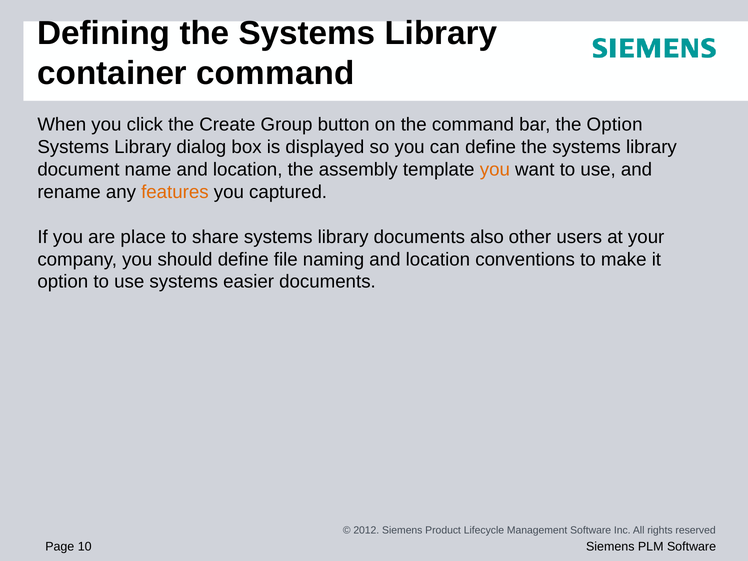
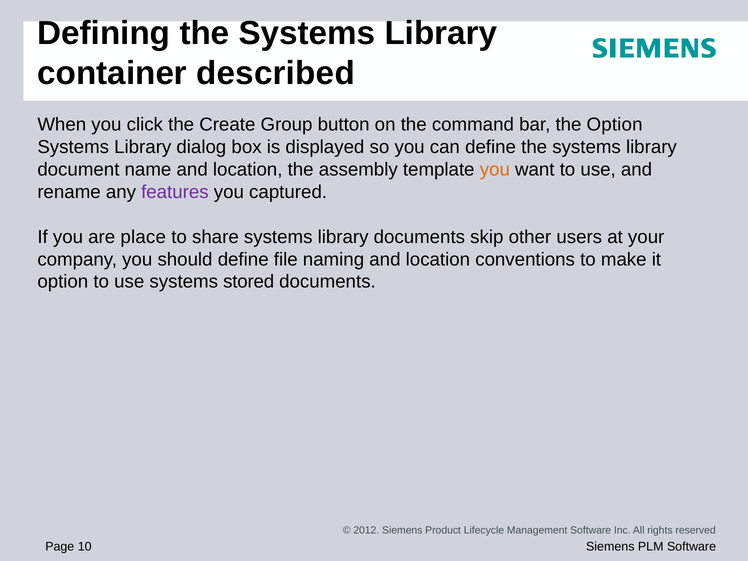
container command: command -> described
features colour: orange -> purple
also: also -> skip
easier: easier -> stored
